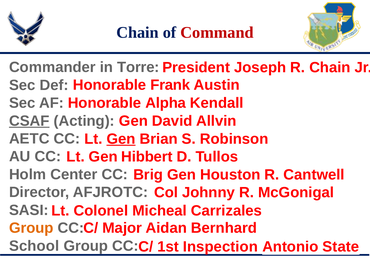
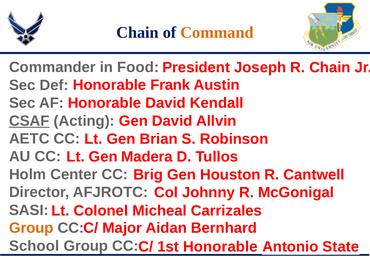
Command colour: red -> orange
Torre: Torre -> Food
Honorable Alpha: Alpha -> David
Gen at (121, 139) underline: present -> none
Hibbert: Hibbert -> Madera
1st Inspection: Inspection -> Honorable
